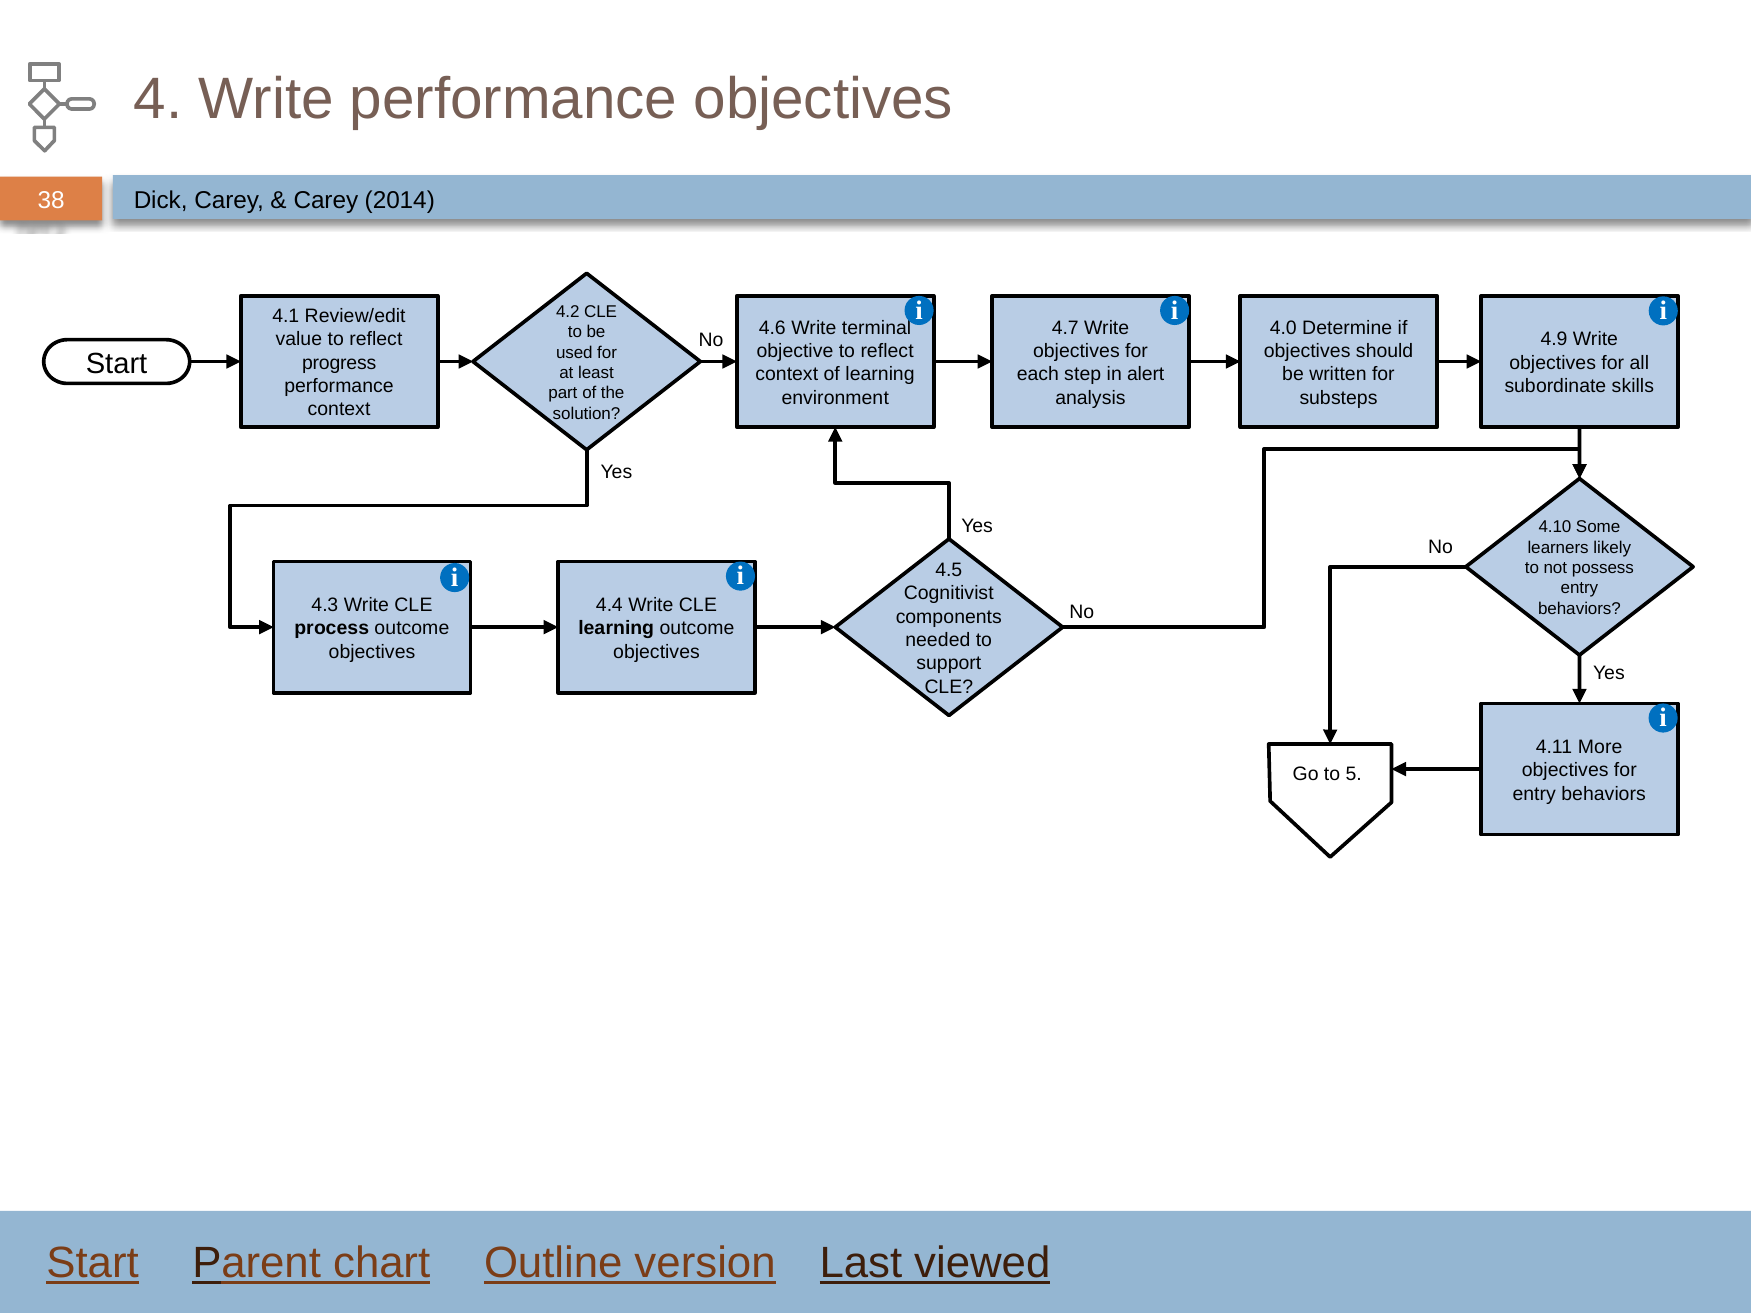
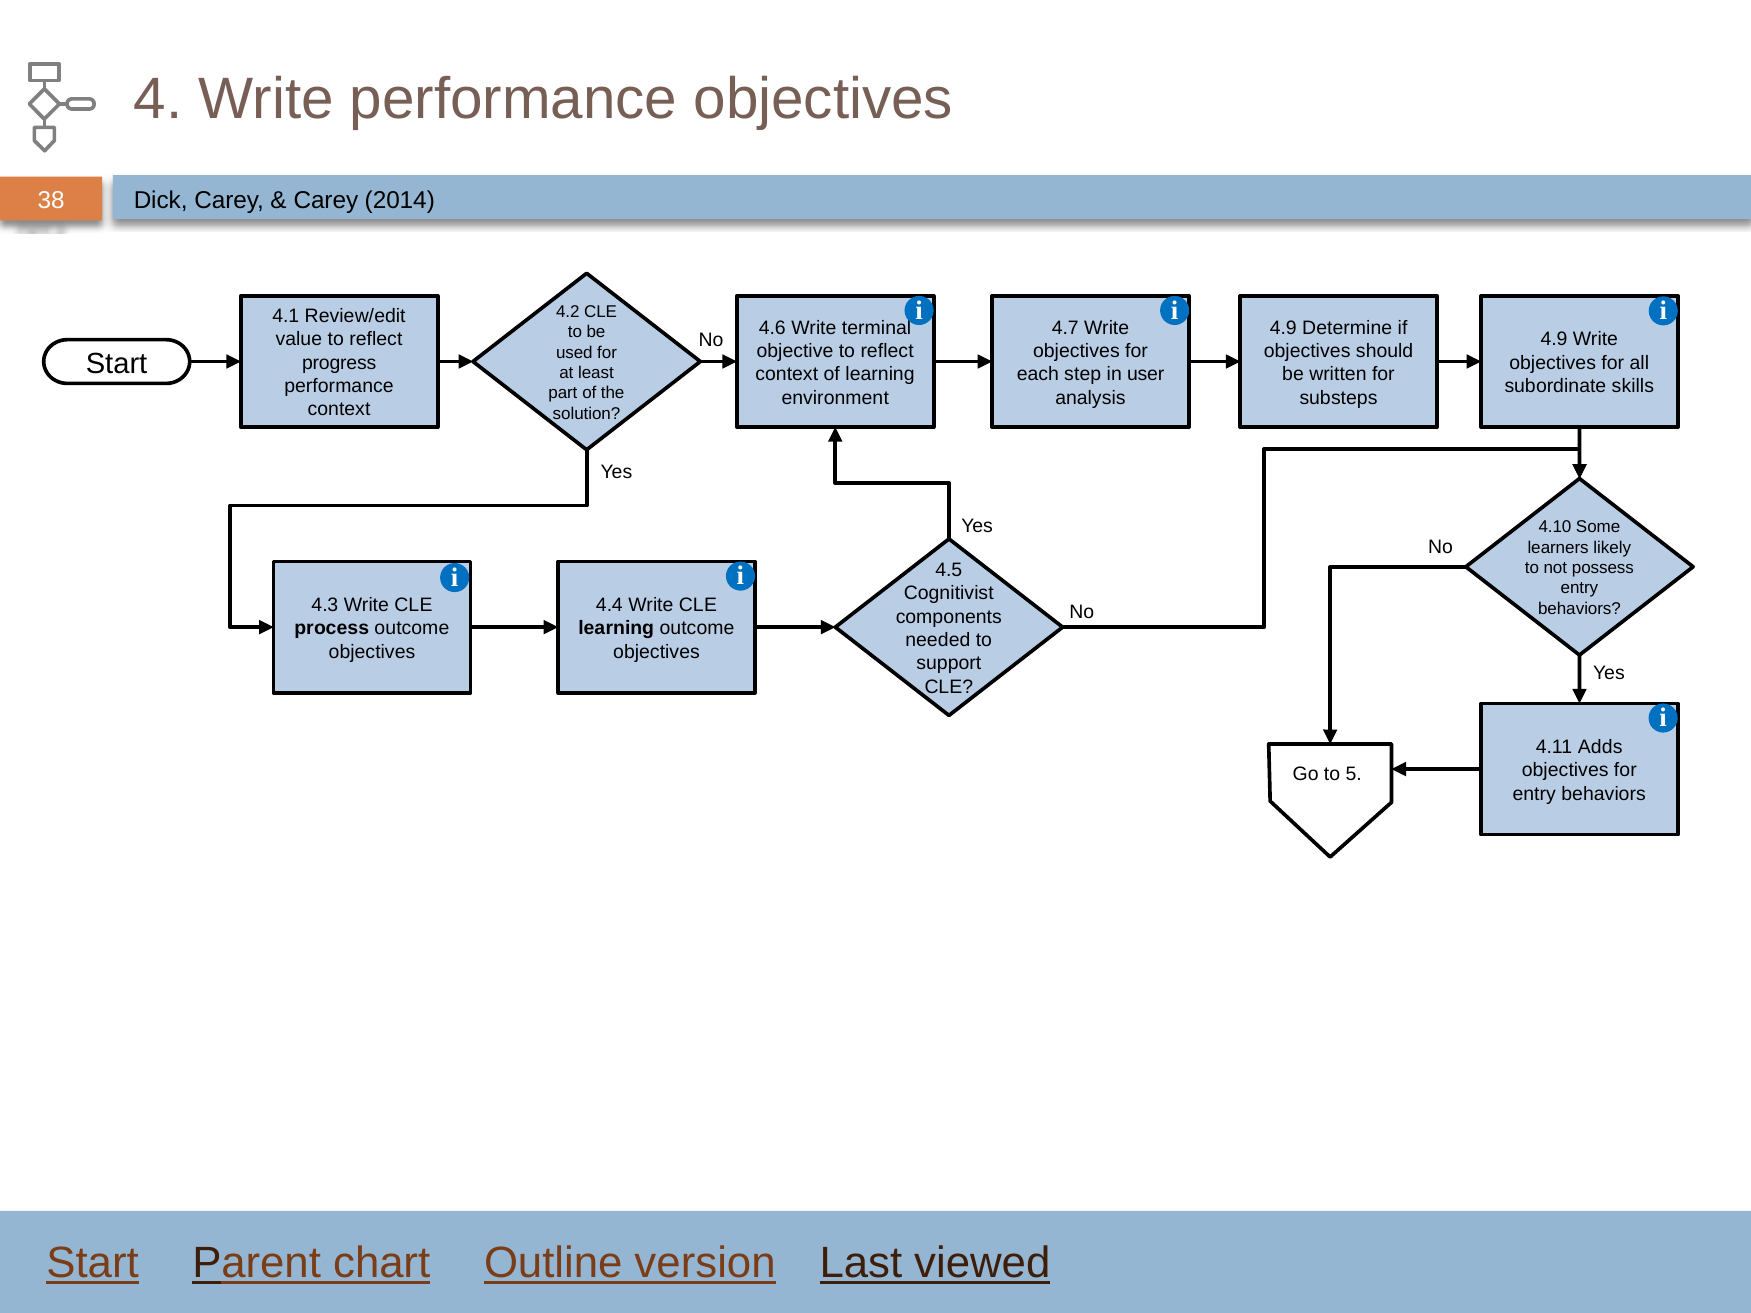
4.0 at (1283, 328): 4.0 -> 4.9
alert: alert -> user
More: More -> Adds
